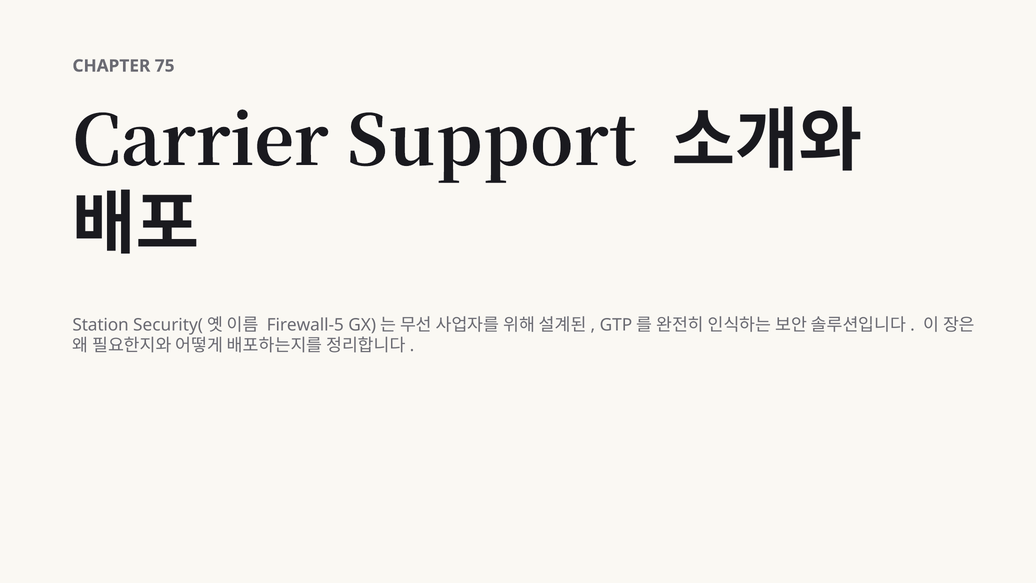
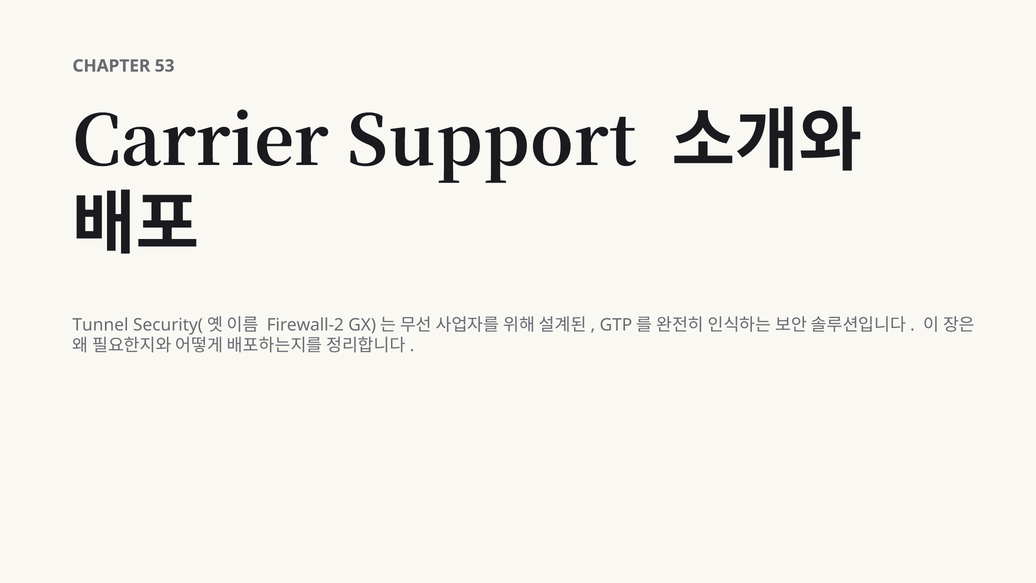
75: 75 -> 53
Station: Station -> Tunnel
Firewall-5: Firewall-5 -> Firewall-2
